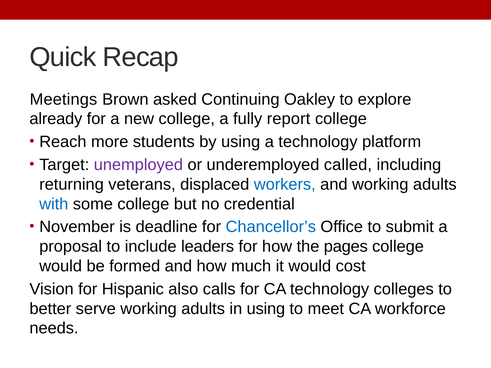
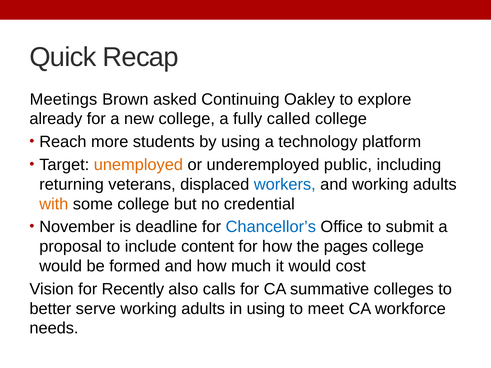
report: report -> called
unemployed colour: purple -> orange
called: called -> public
with colour: blue -> orange
leaders: leaders -> content
Hispanic: Hispanic -> Recently
CA technology: technology -> summative
